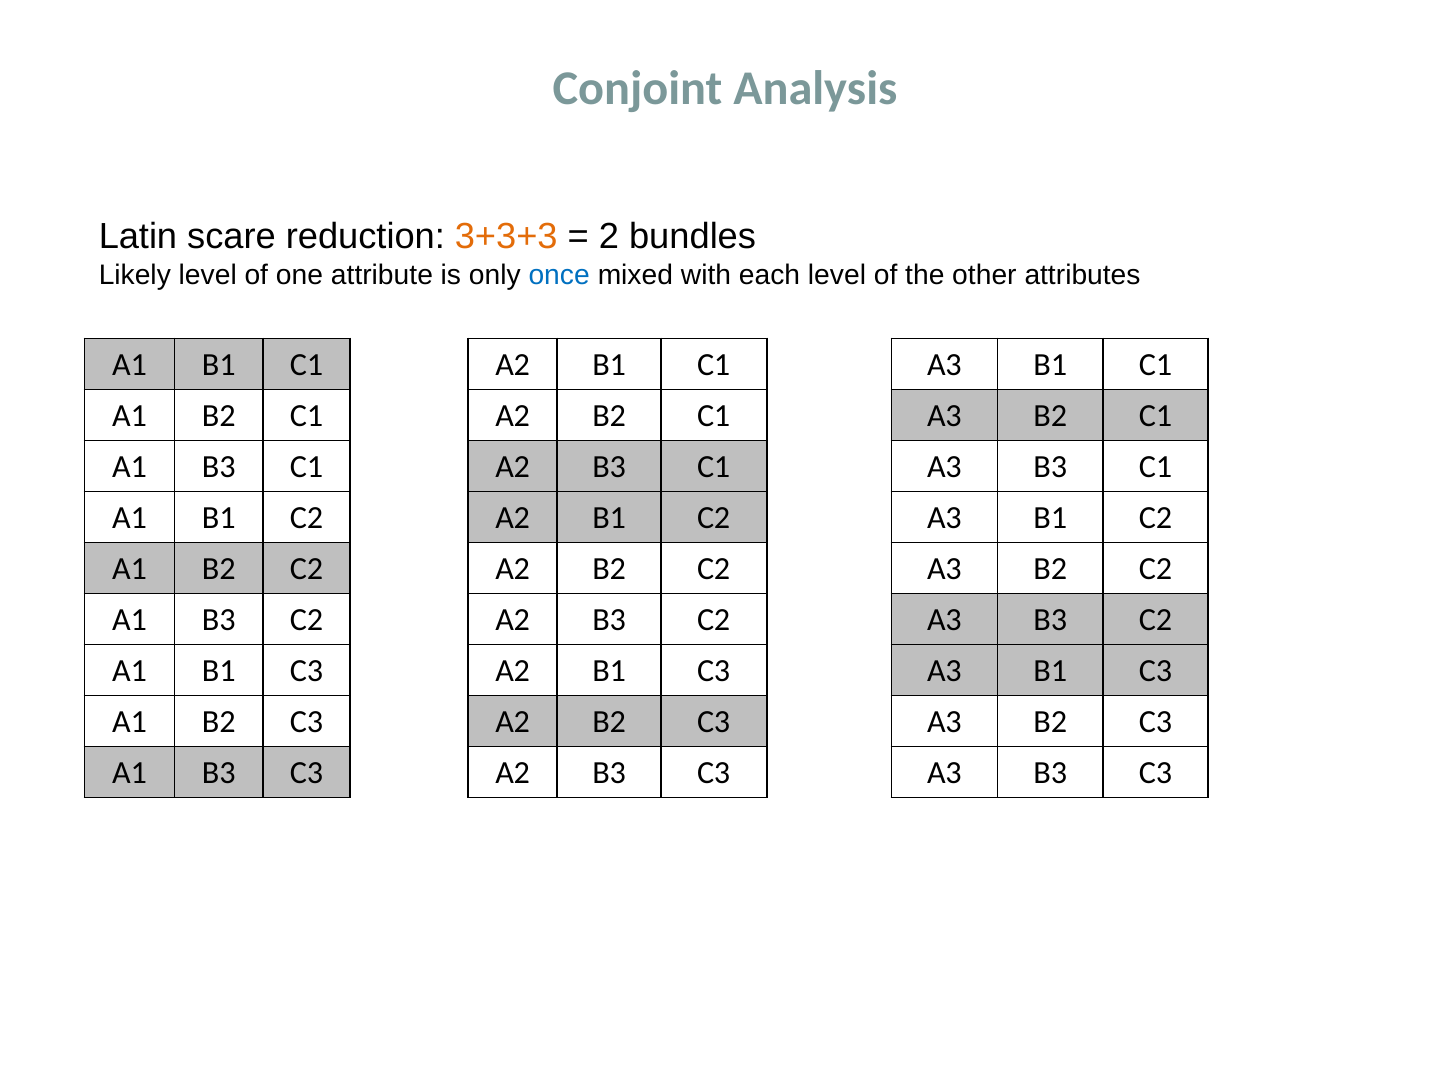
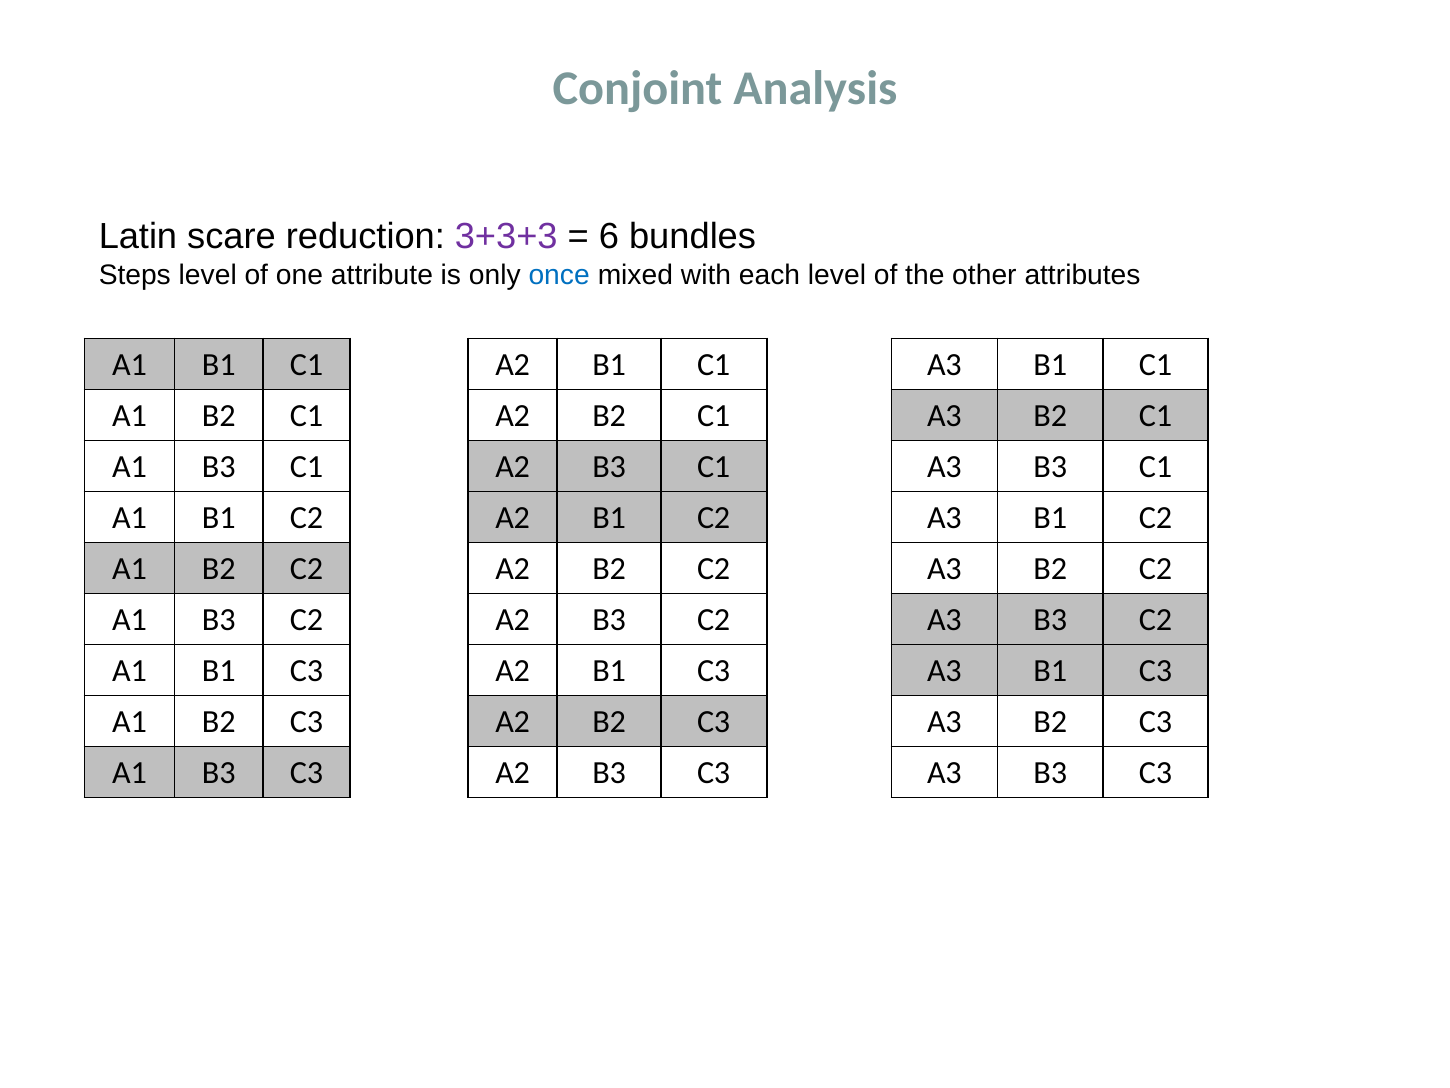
3+3+3 colour: orange -> purple
2: 2 -> 6
Likely: Likely -> Steps
